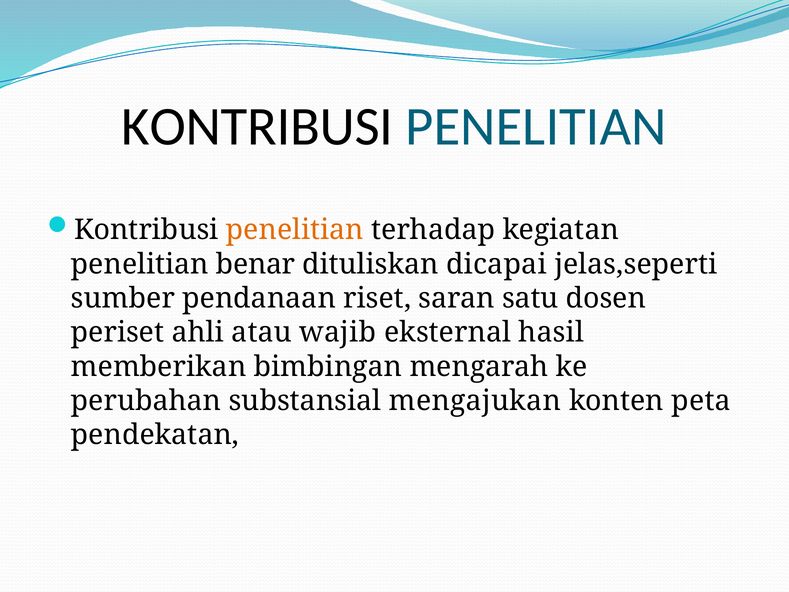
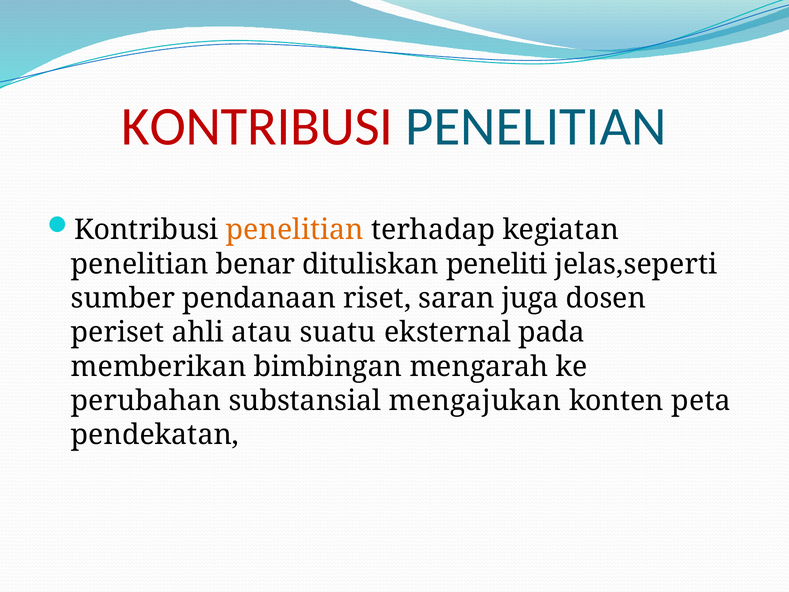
KONTRIBUSI at (257, 127) colour: black -> red
dicapai: dicapai -> peneliti
satu: satu -> juga
wajib: wajib -> suatu
hasil: hasil -> pada
